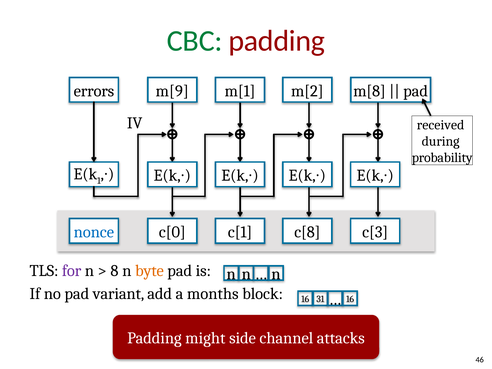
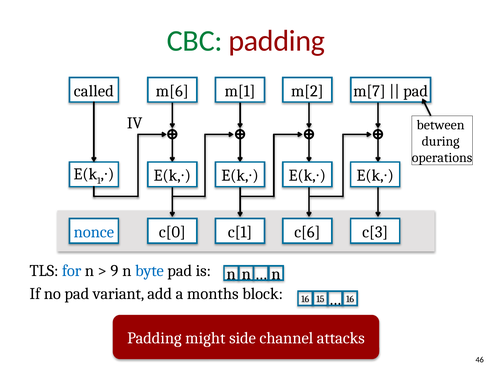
errors: errors -> called
m[9: m[9 -> m[6
m[8: m[8 -> m[7
received: received -> between
probability: probability -> operations
c[8: c[8 -> c[6
for colour: purple -> blue
8: 8 -> 9
byte colour: orange -> blue
31: 31 -> 15
